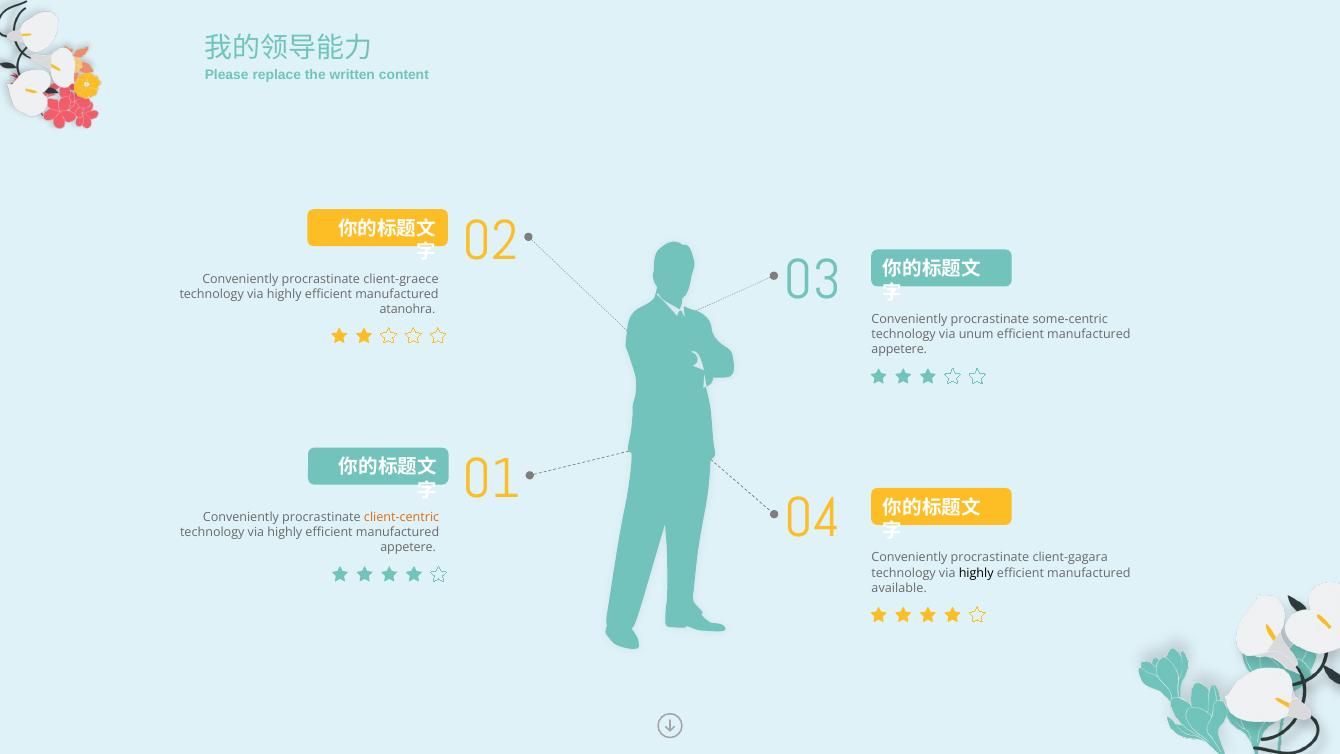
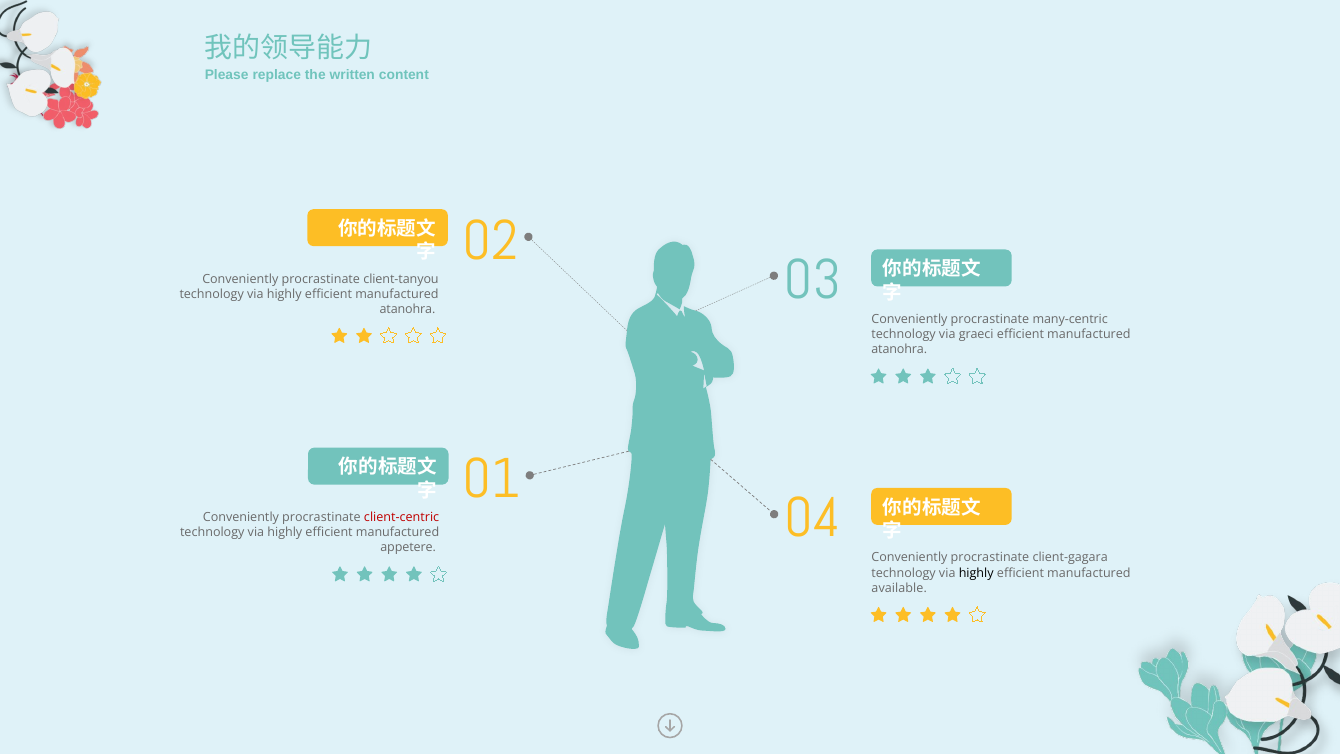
client-graece: client-graece -> client-tanyou
some-centric: some-centric -> many-centric
unum: unum -> graeci
appetere at (899, 349): appetere -> atanohra
client-centric colour: orange -> red
